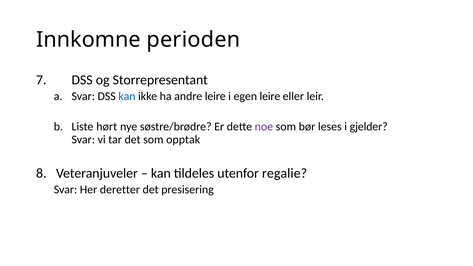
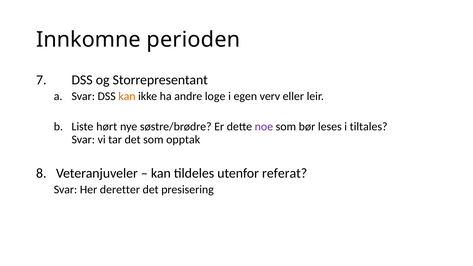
kan at (127, 96) colour: blue -> orange
andre leire: leire -> loge
egen leire: leire -> verv
gjelder: gjelder -> tiltales
regalie: regalie -> referat
